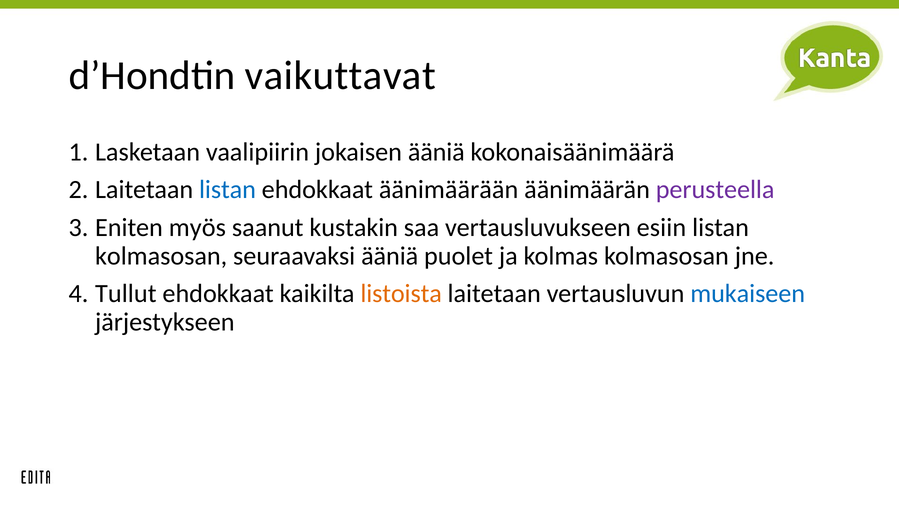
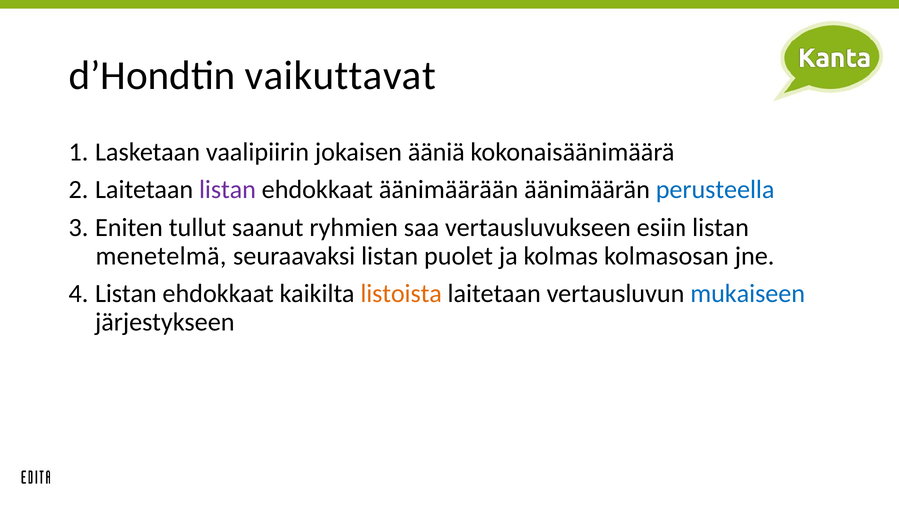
listan at (228, 190) colour: blue -> purple
perusteella colour: purple -> blue
myös: myös -> tullut
kustakin: kustakin -> ryhmien
kolmasosan at (161, 256): kolmasosan -> menetelmä
seuraavaksi ääniä: ääniä -> listan
Tullut at (126, 293): Tullut -> Listan
